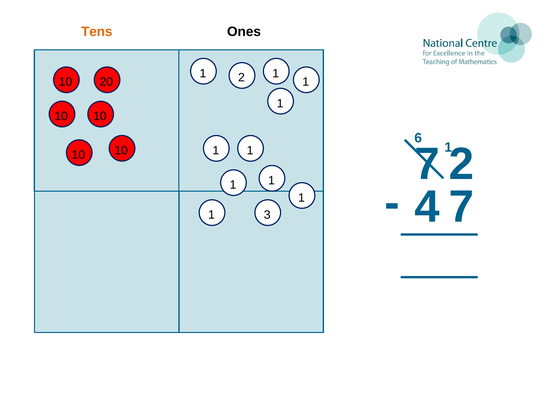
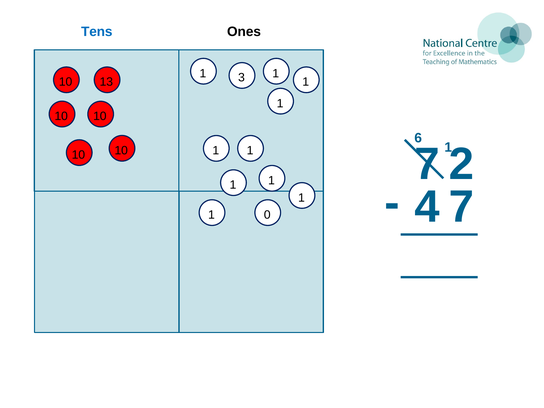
Tens colour: orange -> blue
2: 2 -> 3
20: 20 -> 13
3: 3 -> 0
